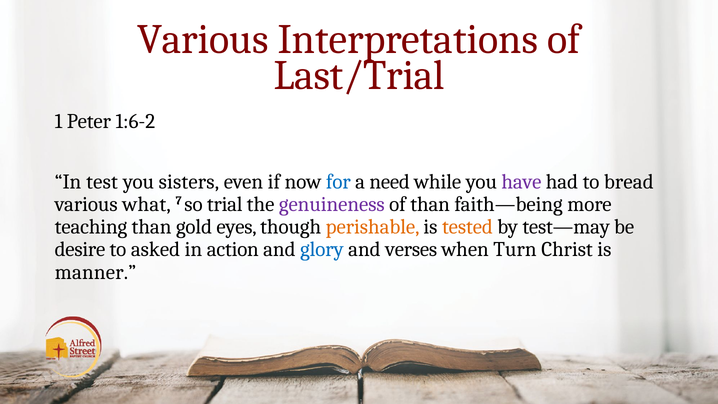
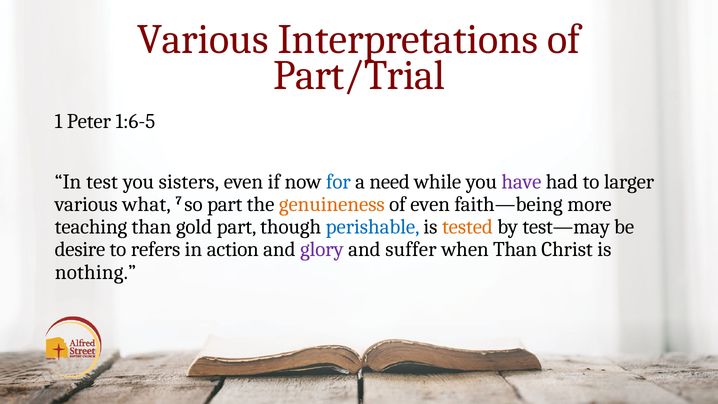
Last/Trial: Last/Trial -> Part/Trial
1:6-2: 1:6-2 -> 1:6-5
bread: bread -> larger
so trial: trial -> part
genuineness colour: purple -> orange
of than: than -> even
gold eyes: eyes -> part
perishable colour: orange -> blue
asked: asked -> refers
glory colour: blue -> purple
verses: verses -> suffer
when Turn: Turn -> Than
manner: manner -> nothing
